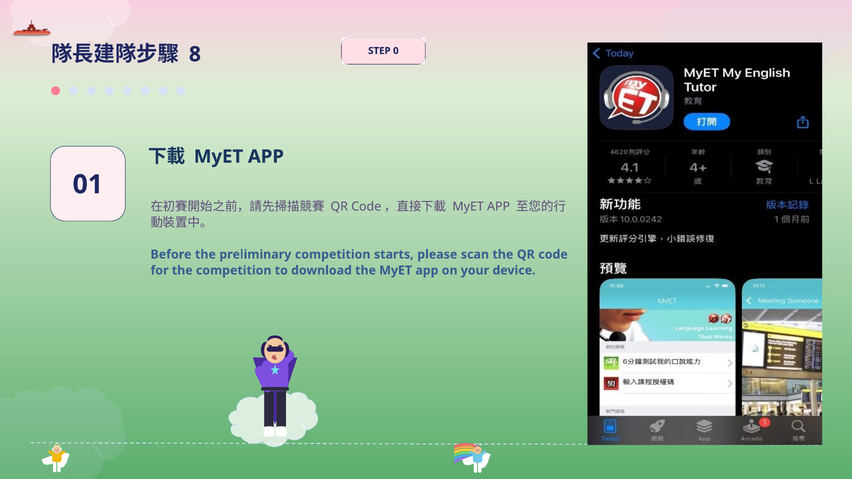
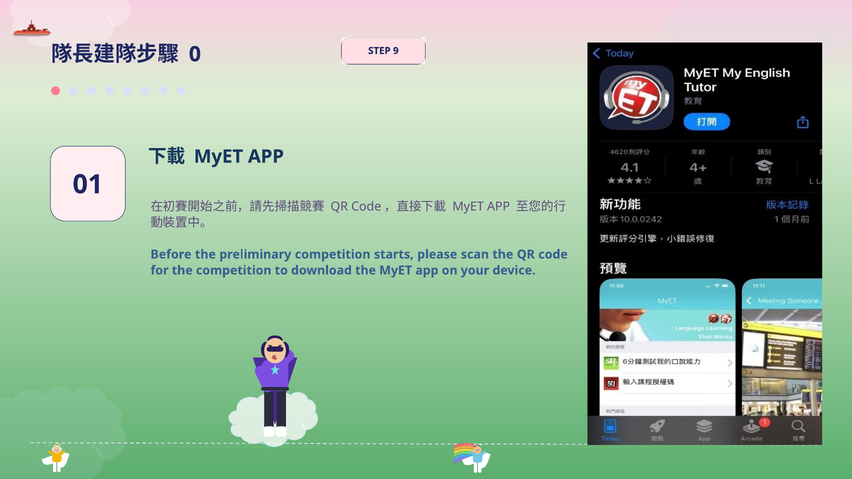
8: 8 -> 0
0: 0 -> 9
